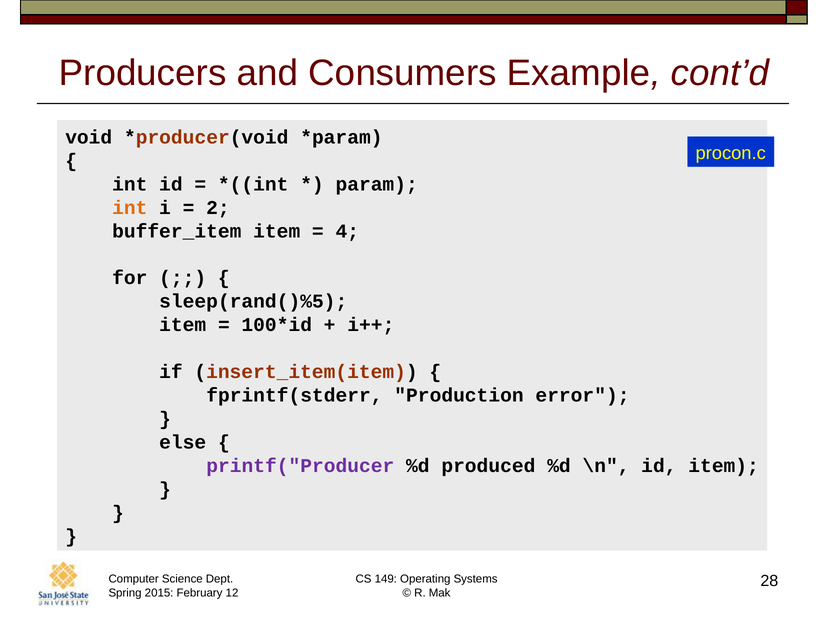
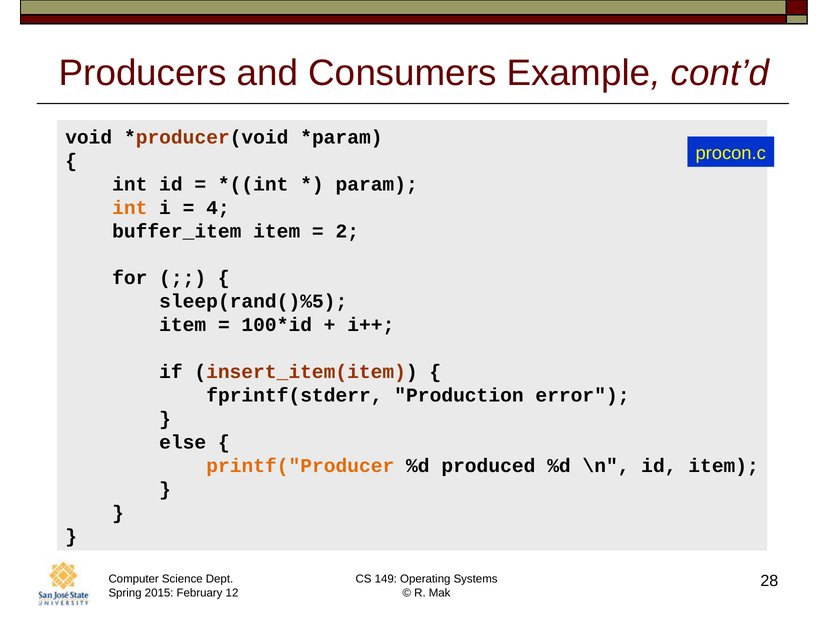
2: 2 -> 4
4: 4 -> 2
printf("Producer colour: purple -> orange
